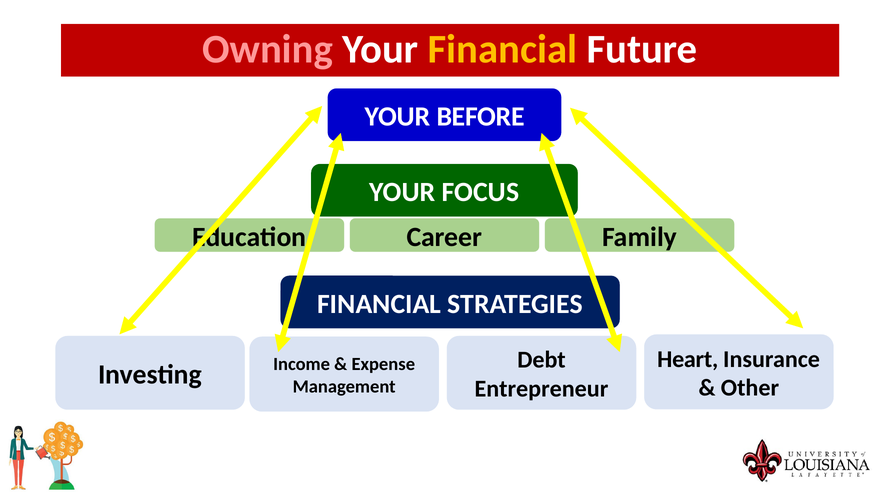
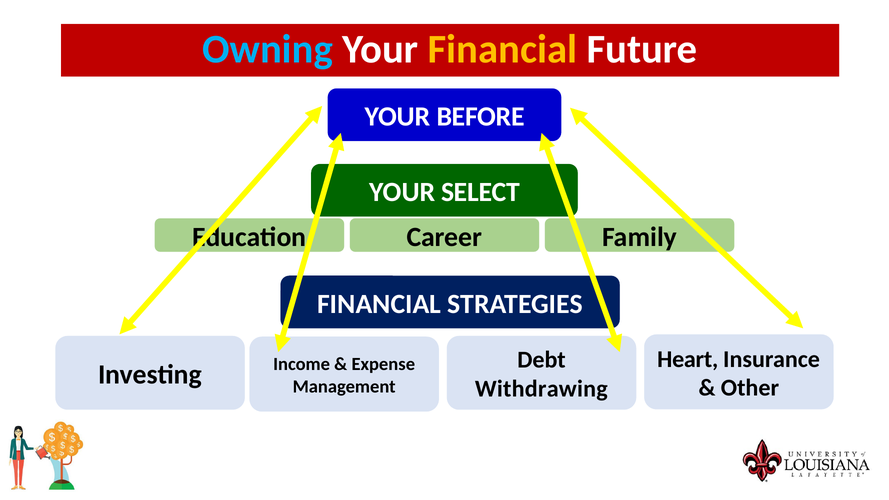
Owning colour: pink -> light blue
FOCUS: FOCUS -> SELECT
Entrepreneur: Entrepreneur -> Withdrawing
